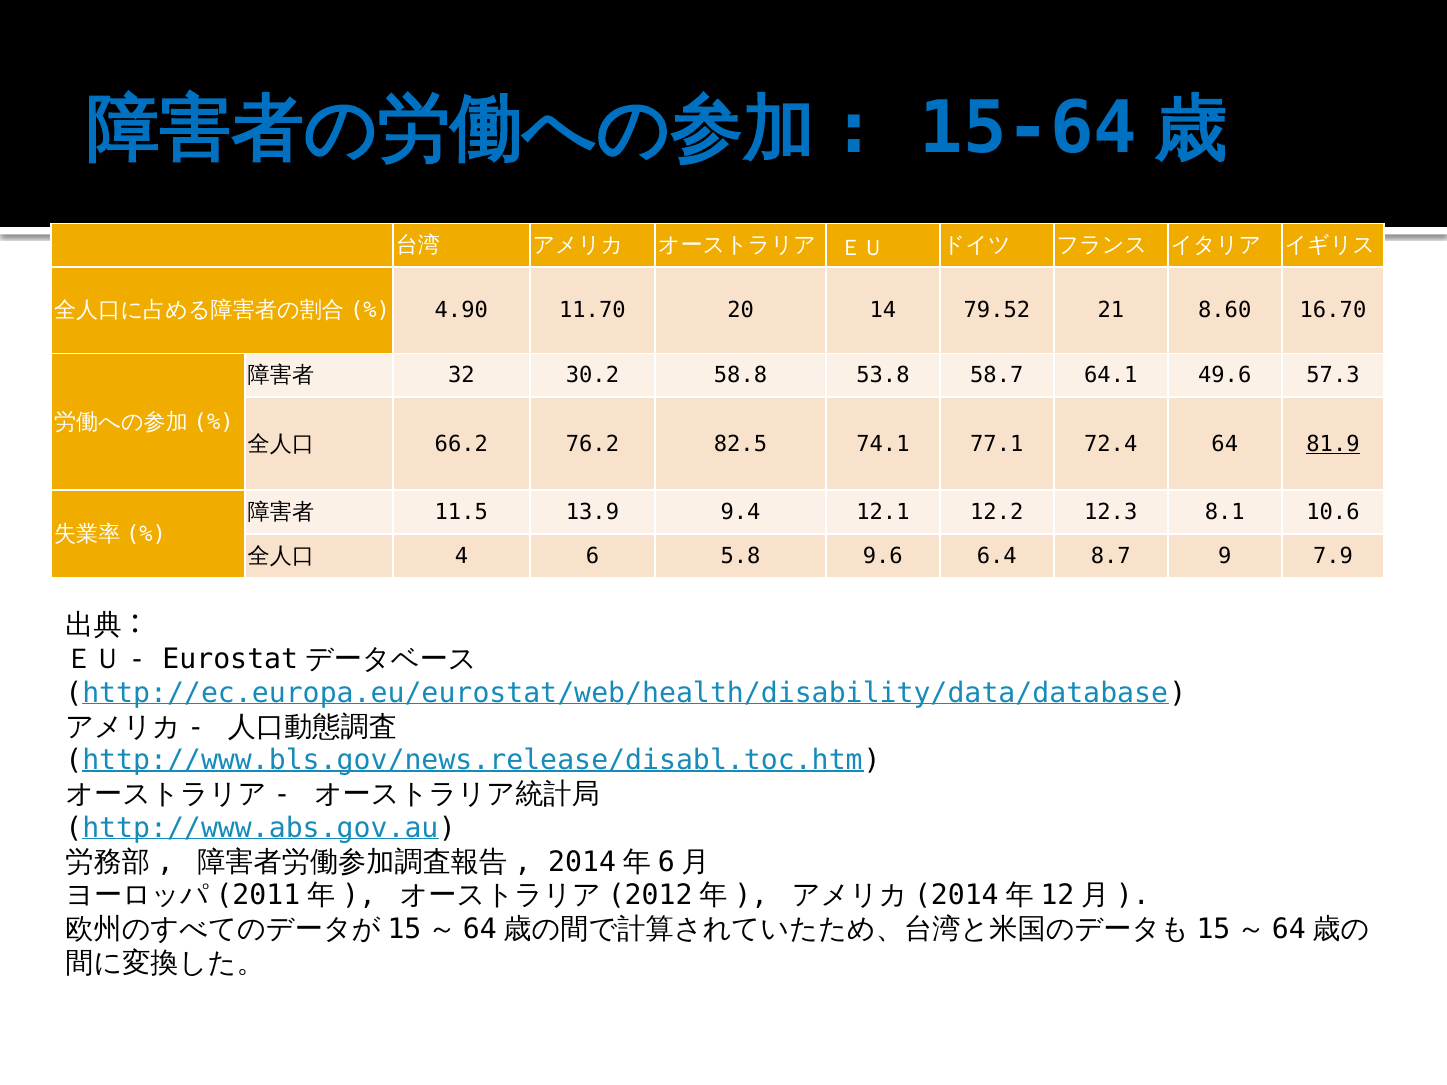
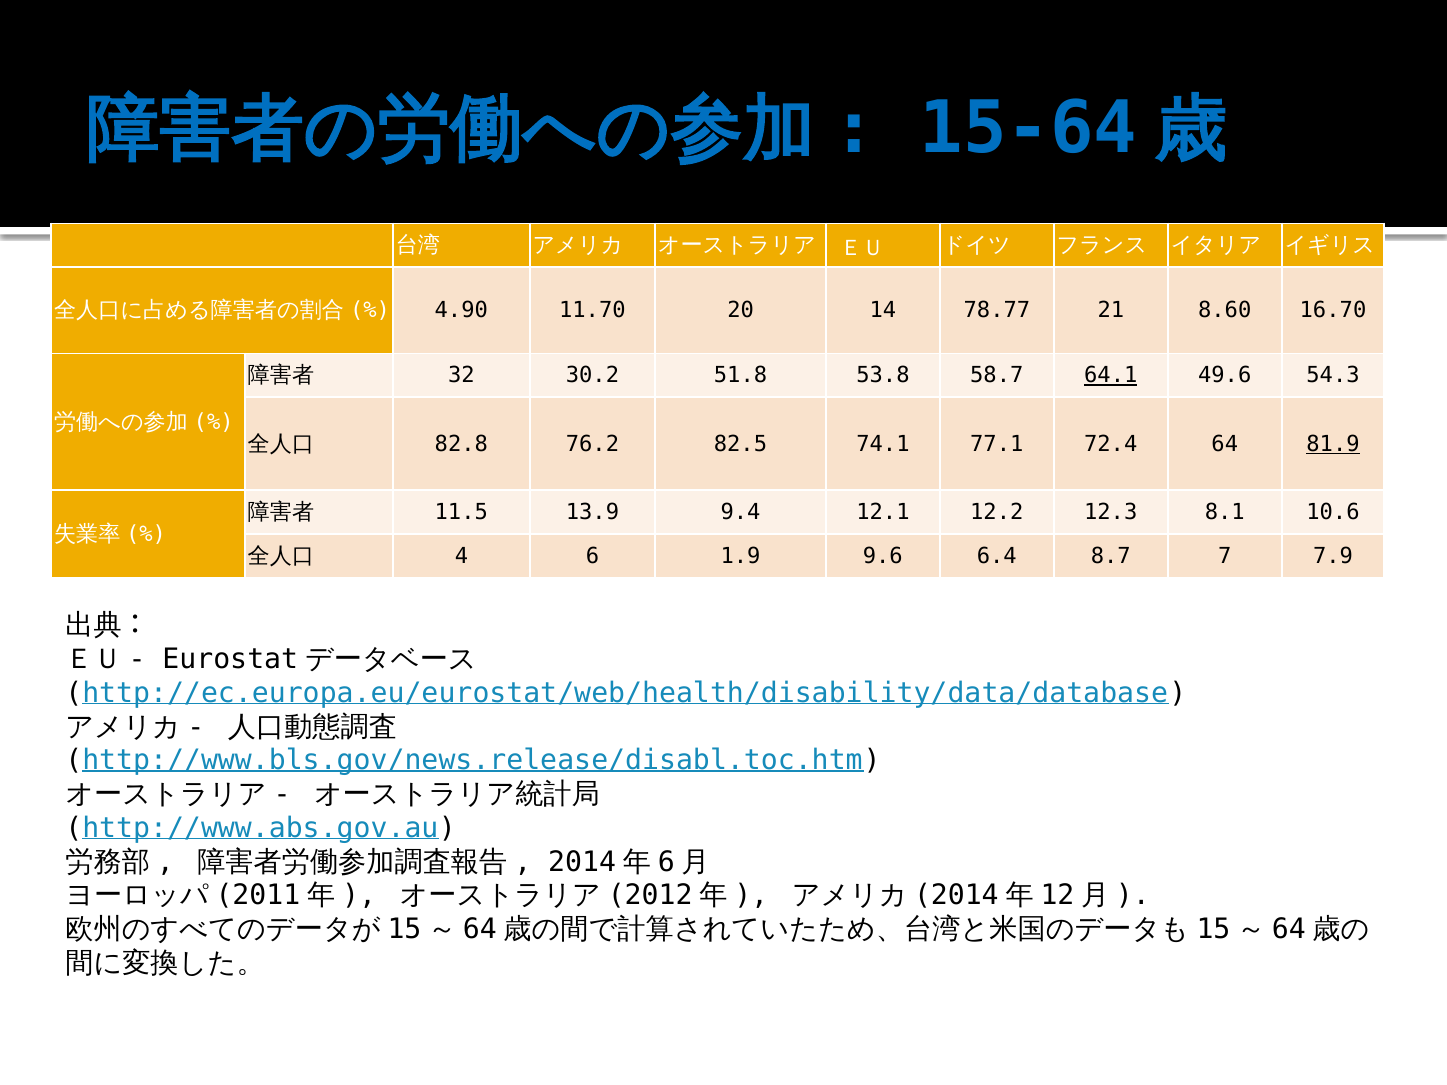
79.52: 79.52 -> 78.77
58.8: 58.8 -> 51.8
64.1 underline: none -> present
57.3: 57.3 -> 54.3
66.2: 66.2 -> 82.8
5.8: 5.8 -> 1.9
9: 9 -> 7
